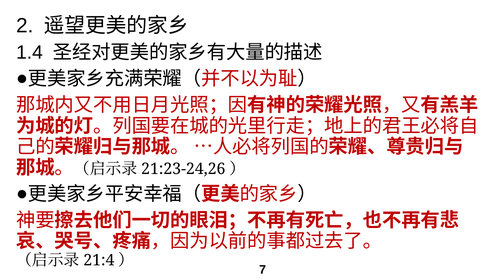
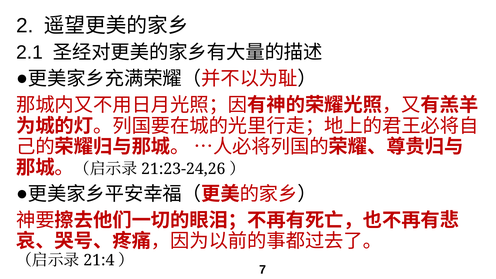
1.4: 1.4 -> 2.1
